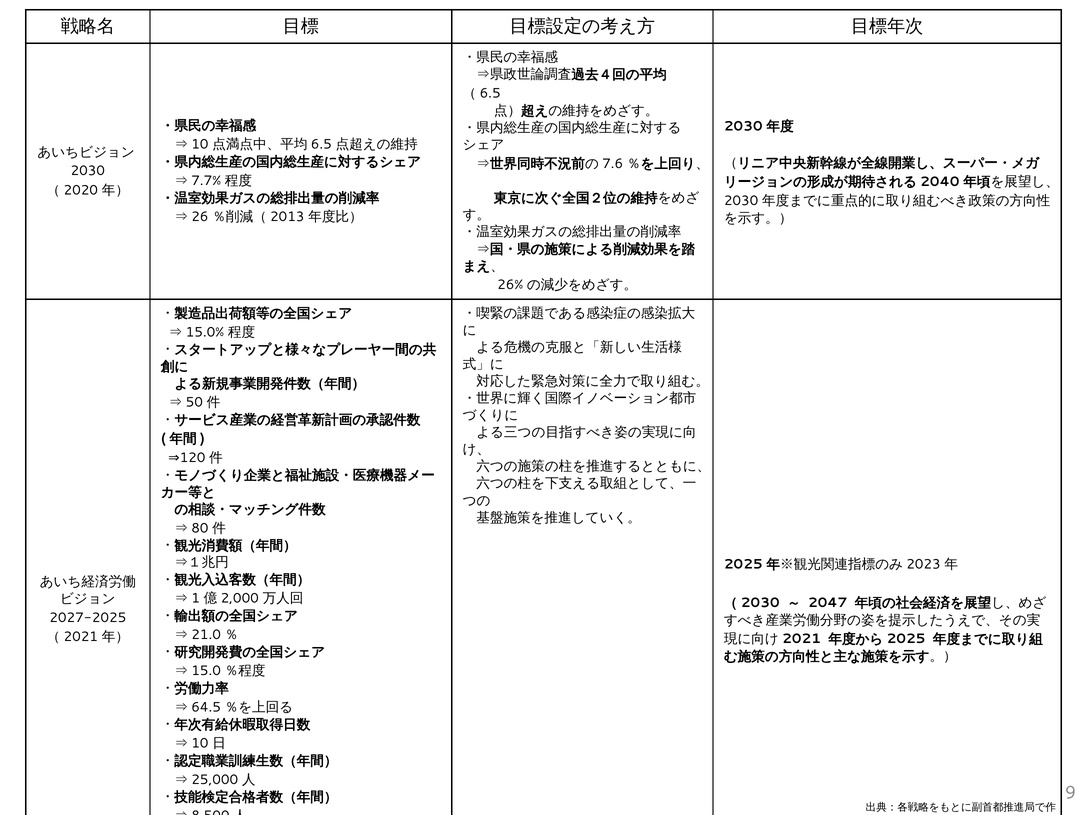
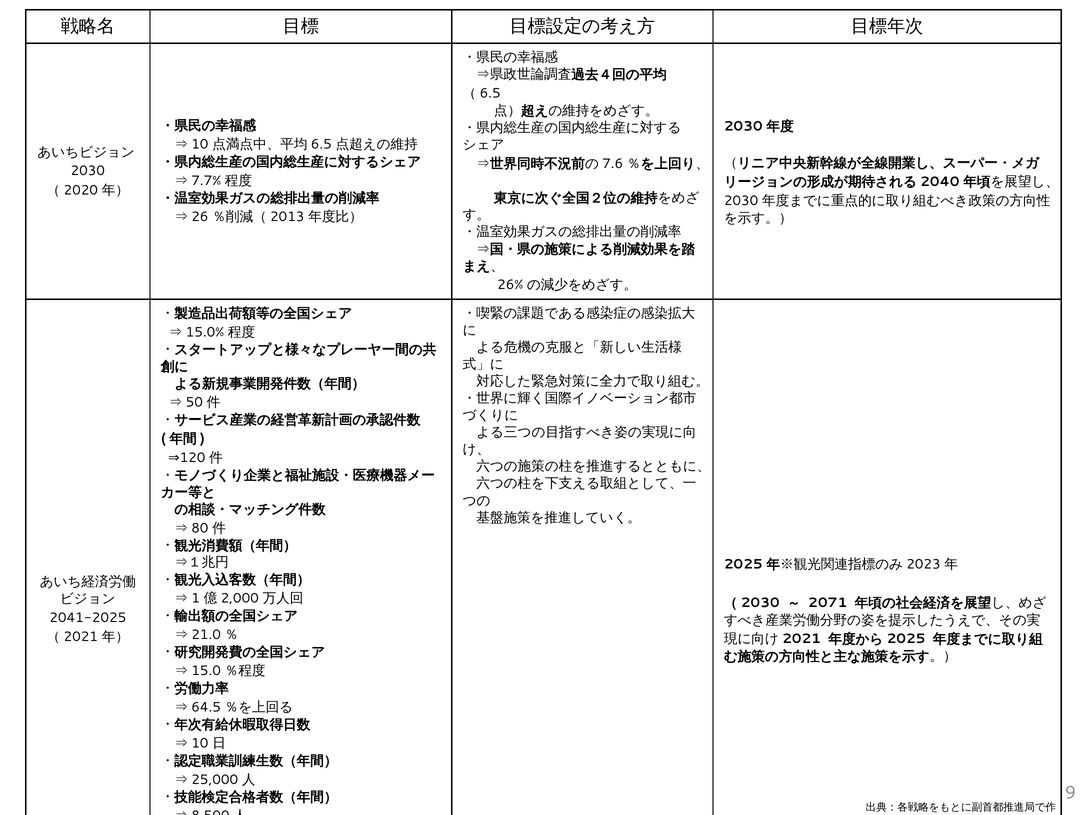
2047: 2047 -> 2071
2027-2025: 2027-2025 -> 2041-2025
